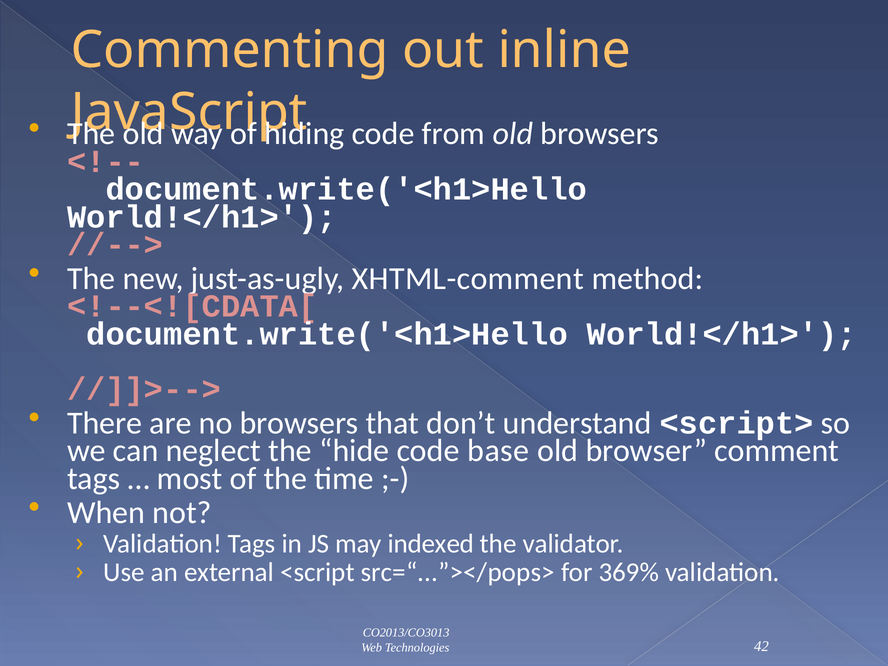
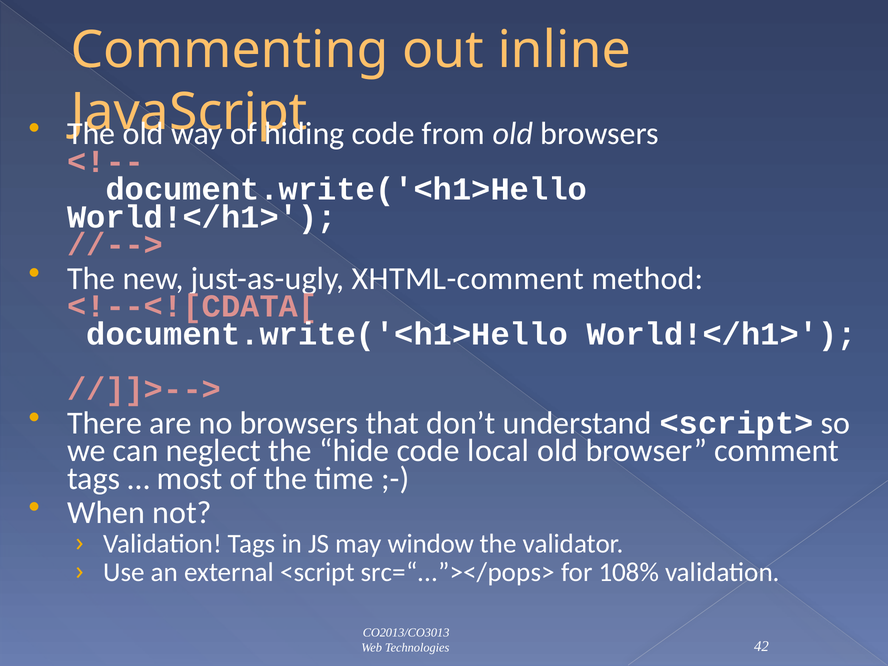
base: base -> local
indexed: indexed -> window
369%: 369% -> 108%
